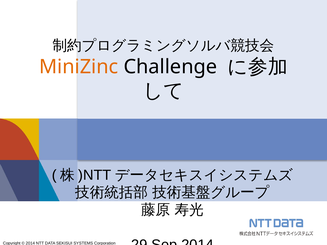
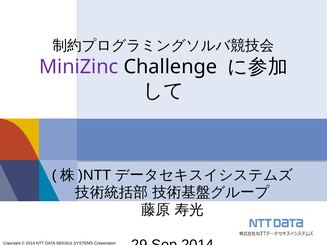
MiniZinc colour: orange -> purple
